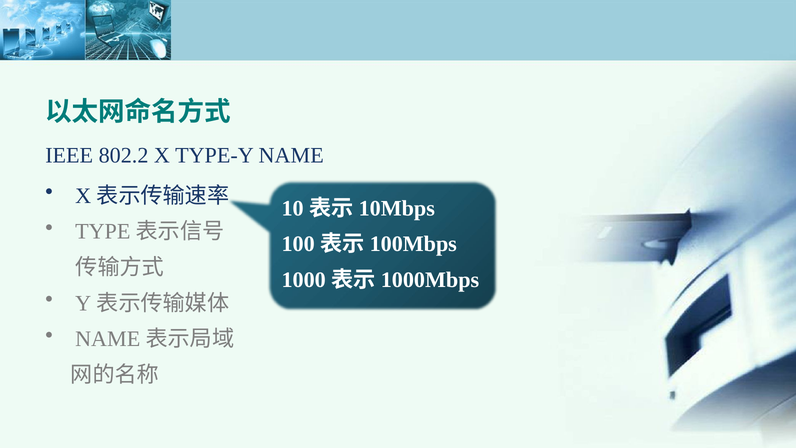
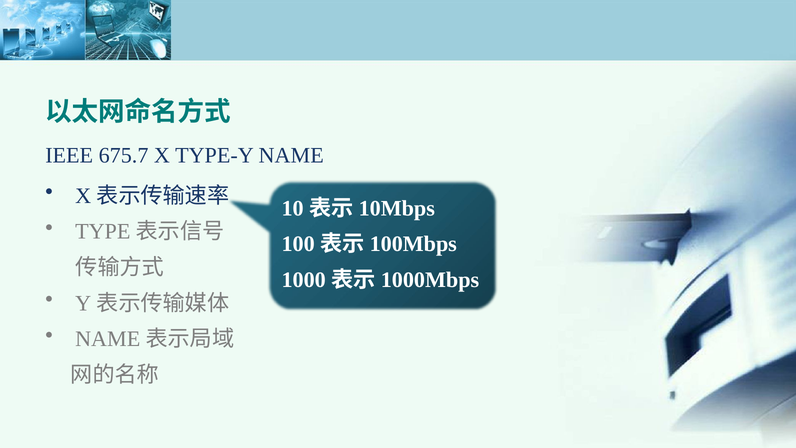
802.2: 802.2 -> 675.7
